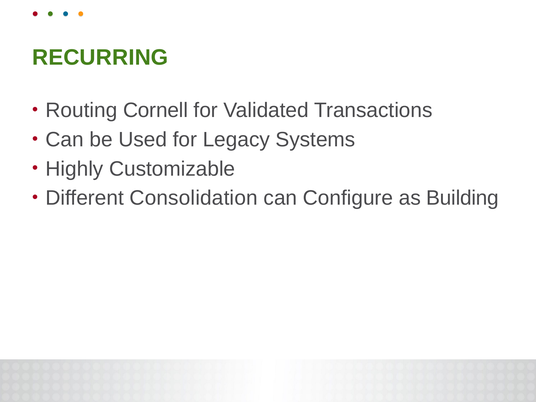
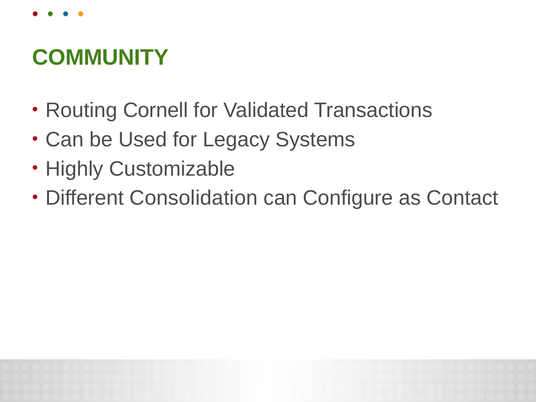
RECURRING: RECURRING -> COMMUNITY
Building: Building -> Contact
